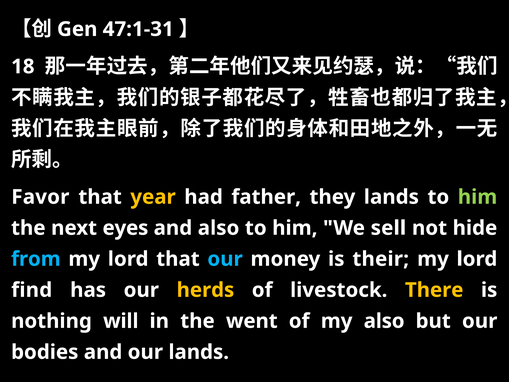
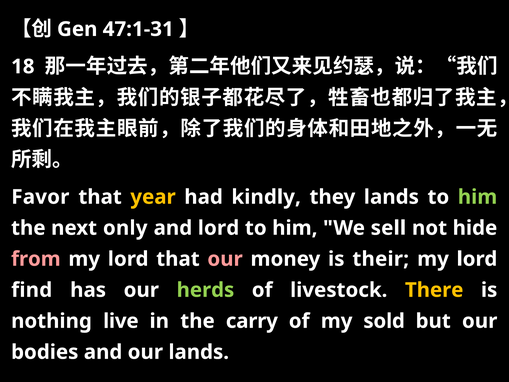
father: father -> kindly
eyes: eyes -> only
and also: also -> lord
from colour: light blue -> pink
our at (225, 259) colour: light blue -> pink
herds colour: yellow -> light green
will: will -> live
went: went -> carry
my also: also -> sold
